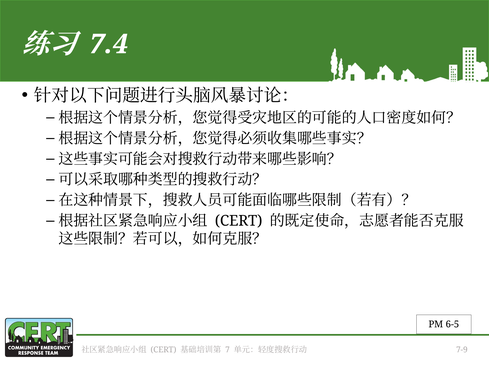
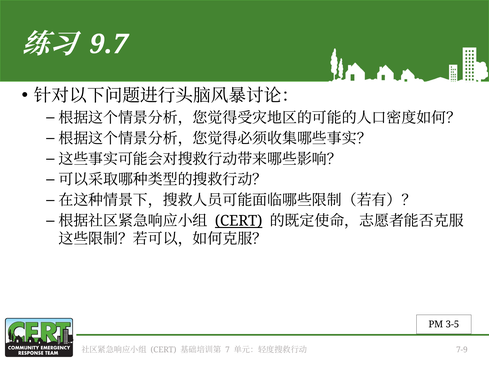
7.4: 7.4 -> 9.7
CERT at (239, 221) underline: none -> present
6-5: 6-5 -> 3-5
